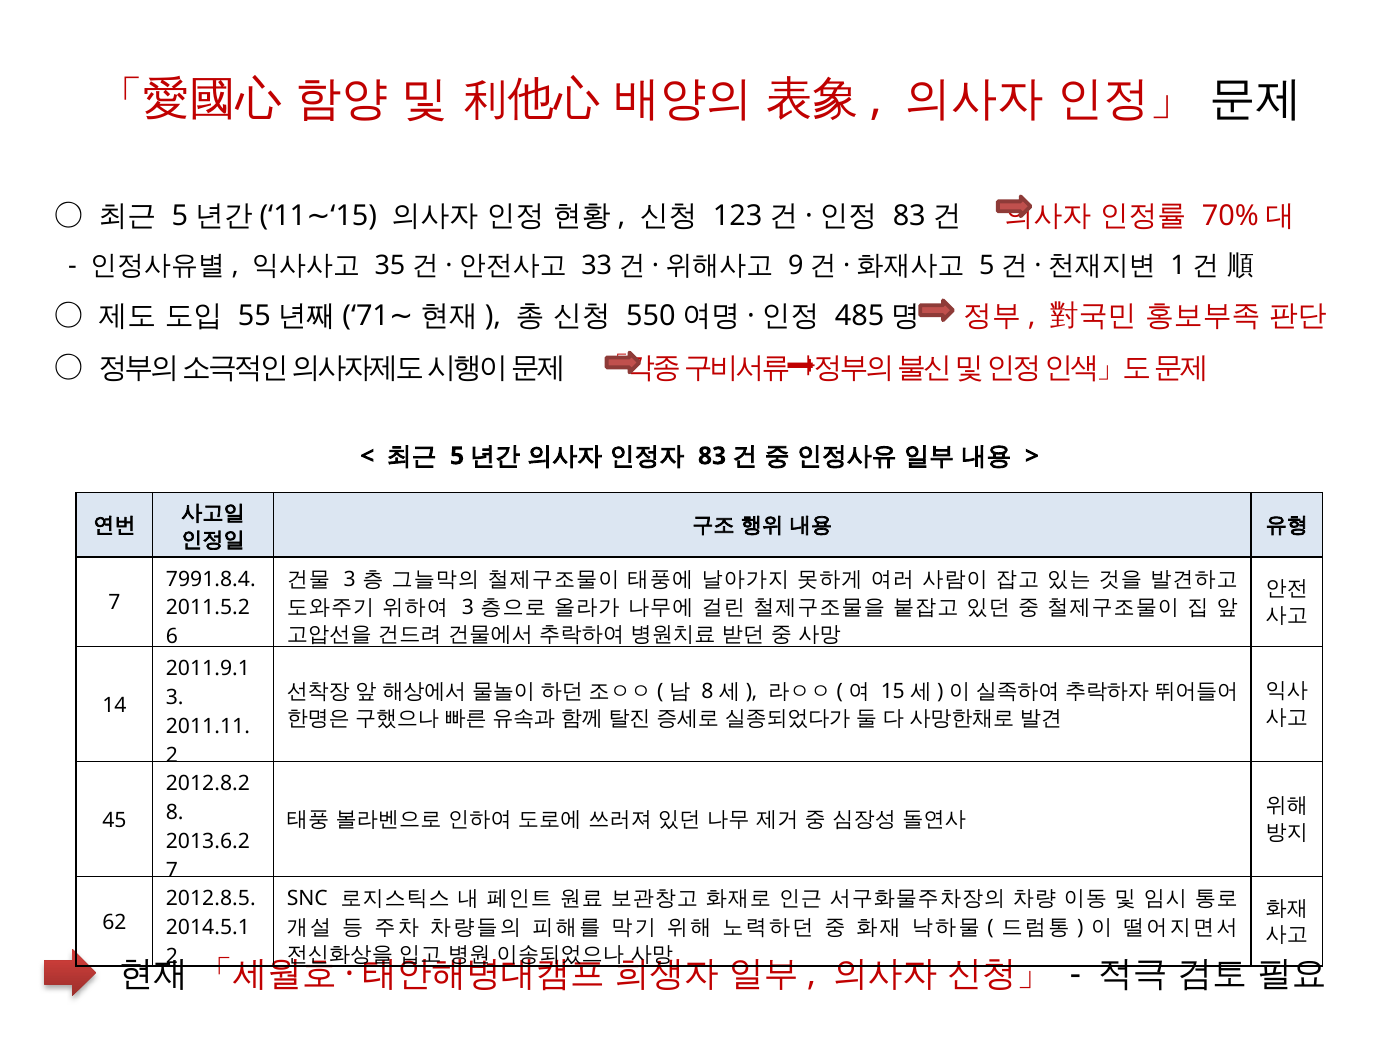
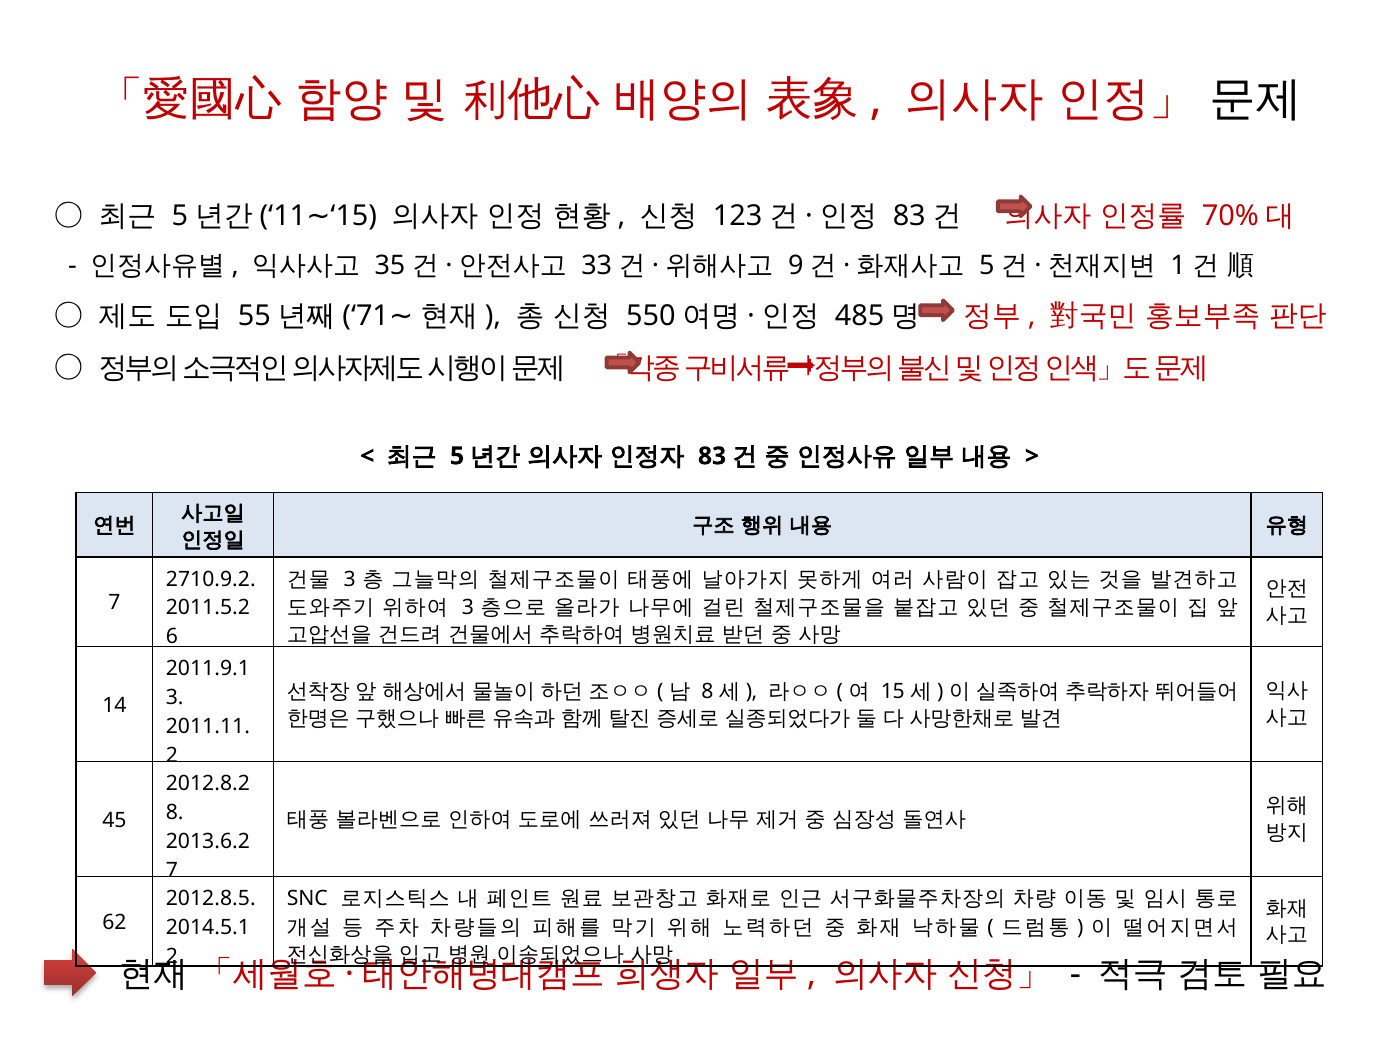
7991.8.4: 7991.8.4 -> 2710.9.2
